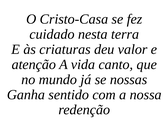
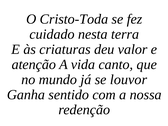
Cristo-Casa: Cristo-Casa -> Cristo-Toda
nossas: nossas -> louvor
